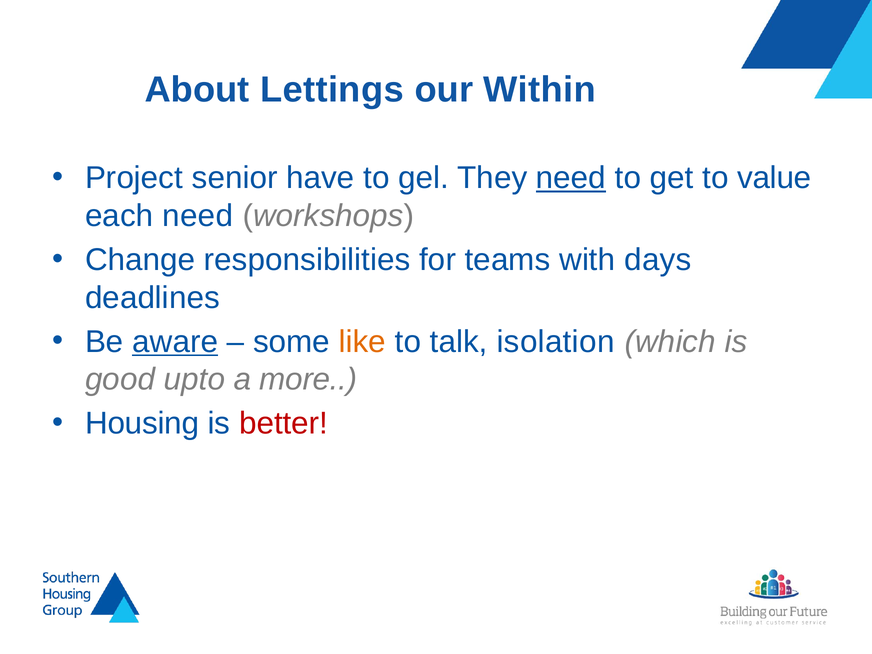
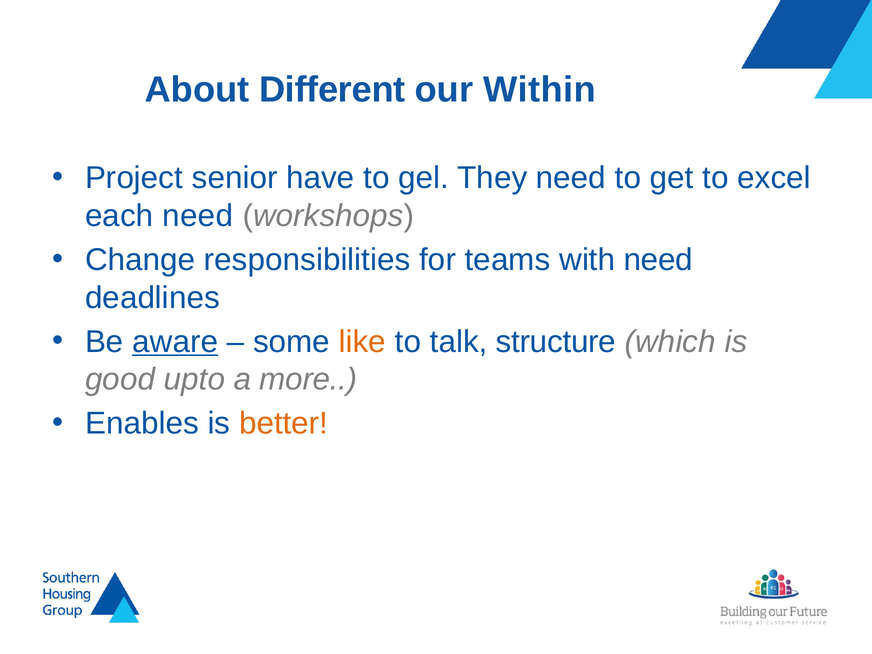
Lettings: Lettings -> Different
need at (571, 178) underline: present -> none
value: value -> excel
with days: days -> need
isolation: isolation -> structure
Housing: Housing -> Enables
better colour: red -> orange
